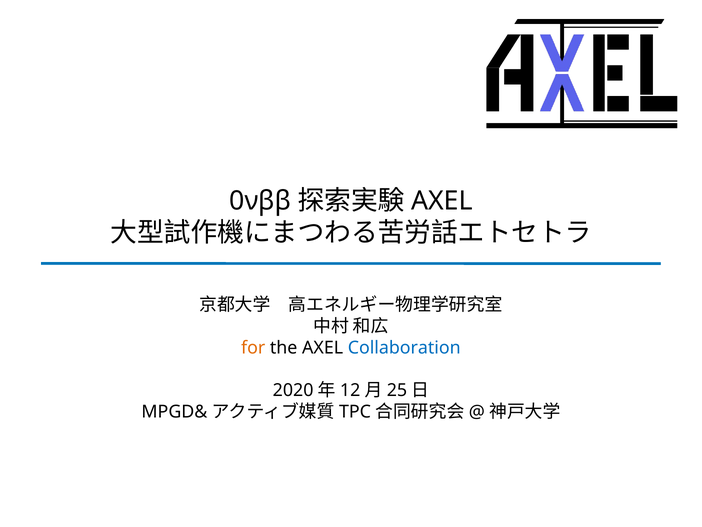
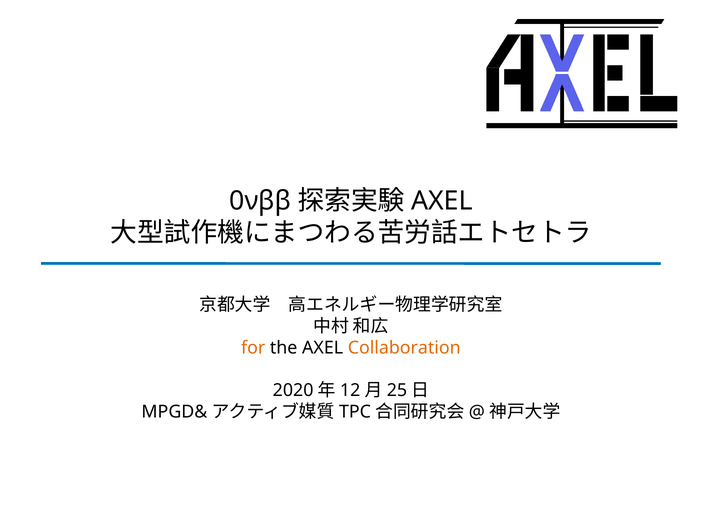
Collaboration colour: blue -> orange
